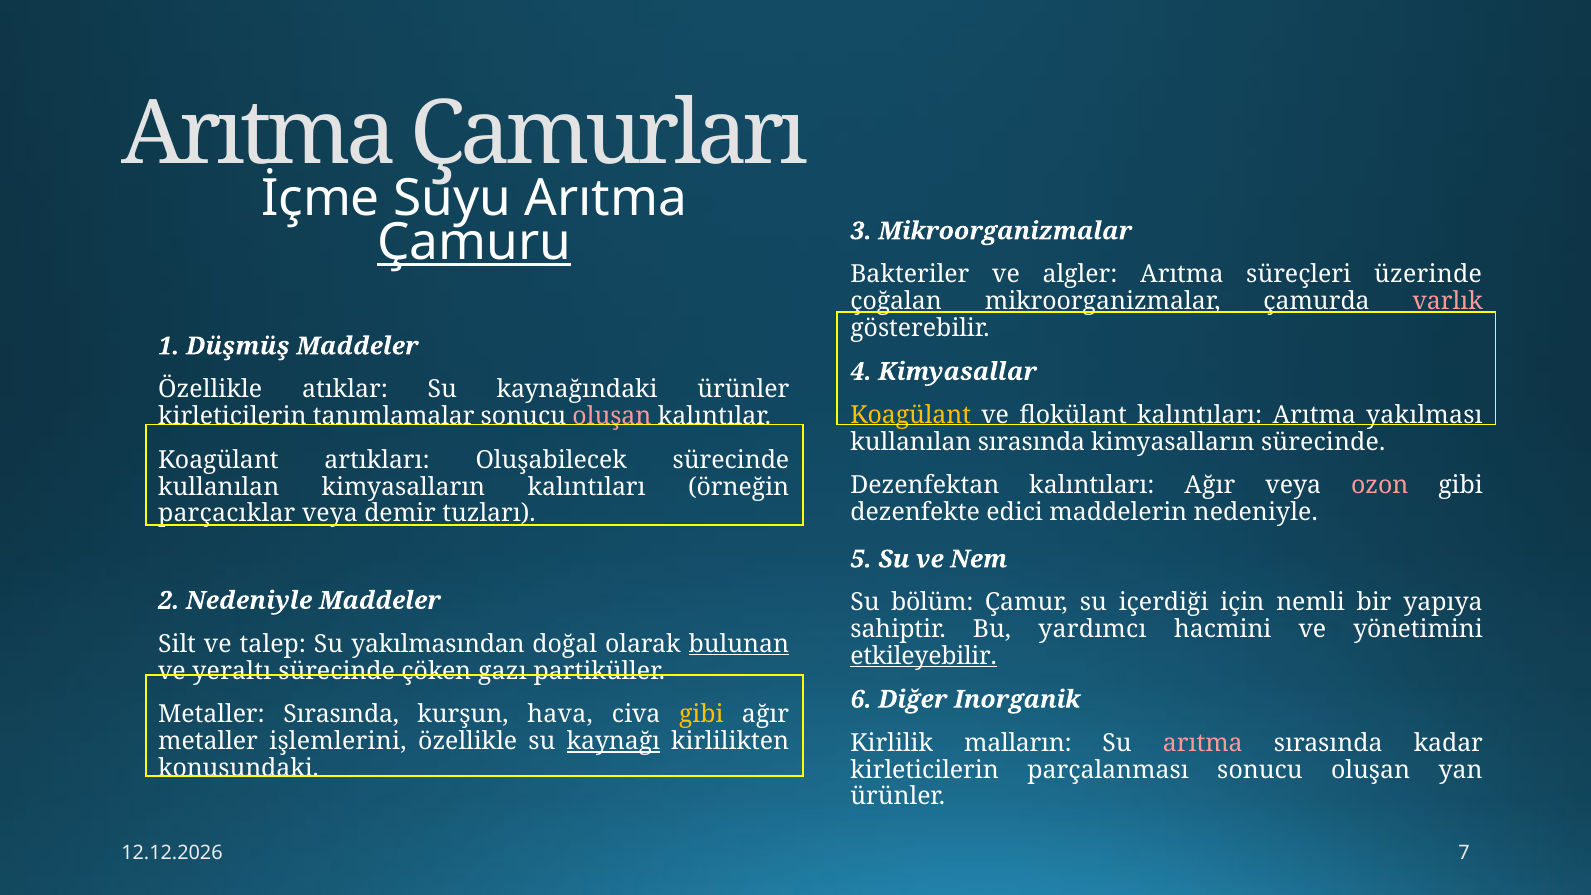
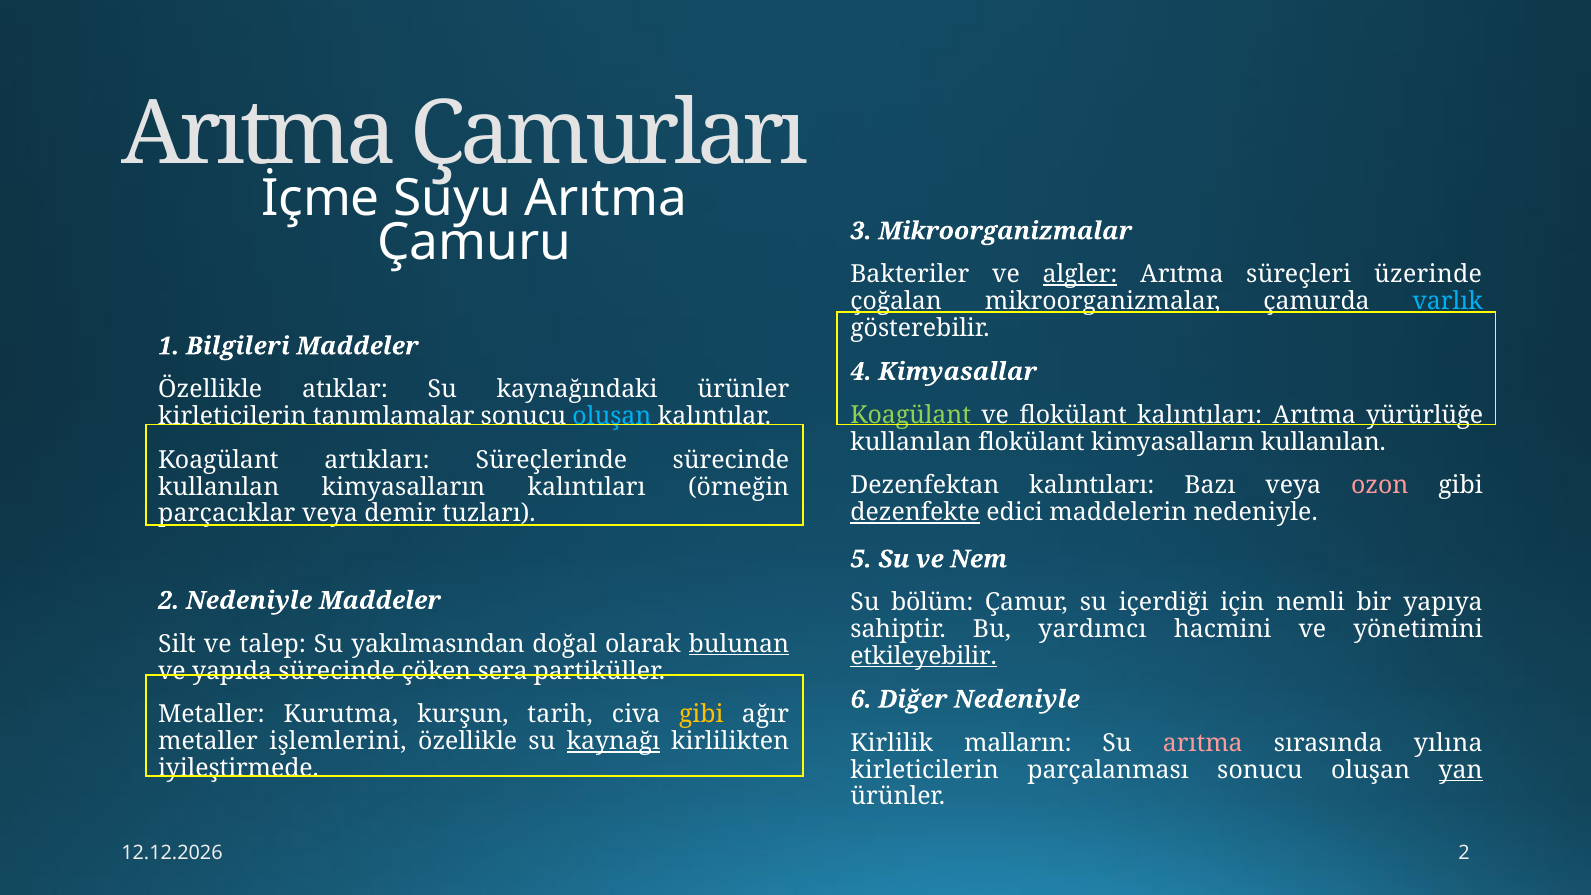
Çamuru underline: present -> none
algler underline: none -> present
varlık colour: pink -> light blue
Düşmüş: Düşmüş -> Bilgileri
Koagülant at (911, 415) colour: yellow -> light green
yakılması: yakılması -> yürürlüğe
oluşan at (612, 416) colour: pink -> light blue
kullanılan sırasında: sırasında -> flokülant
kimyasalların sürecinde: sürecinde -> kullanılan
Oluşabilecek: Oluşabilecek -> Süreçlerinde
kalıntıları Ağır: Ağır -> Bazı
dezenfekte underline: none -> present
yeraltı: yeraltı -> yapıda
gazı: gazı -> sera
Diğer Inorganik: Inorganik -> Nedeniyle
Metaller Sırasında: Sırasında -> Kurutma
hava: hava -> tarih
kadar: kadar -> yılına
konusundaki: konusundaki -> iyileştirmede
yan underline: none -> present
7 at (1464, 853): 7 -> 2
